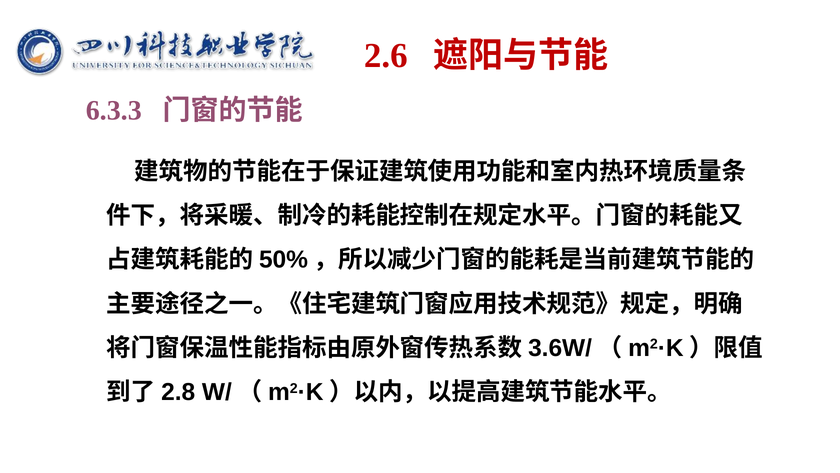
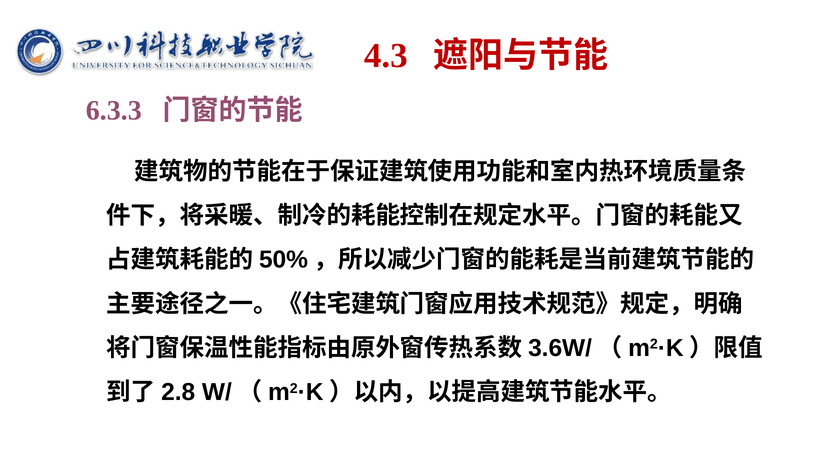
2.6: 2.6 -> 4.3
